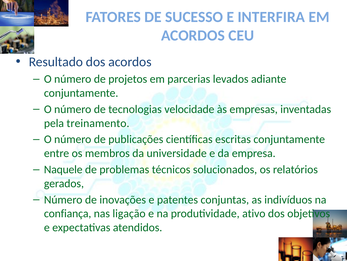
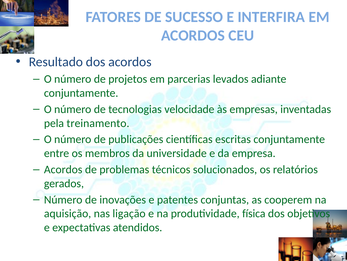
Naquele at (63, 169): Naquele -> Acordos
indivíduos: indivíduos -> cooperem
confiança: confiança -> aquisição
ativo: ativo -> física
